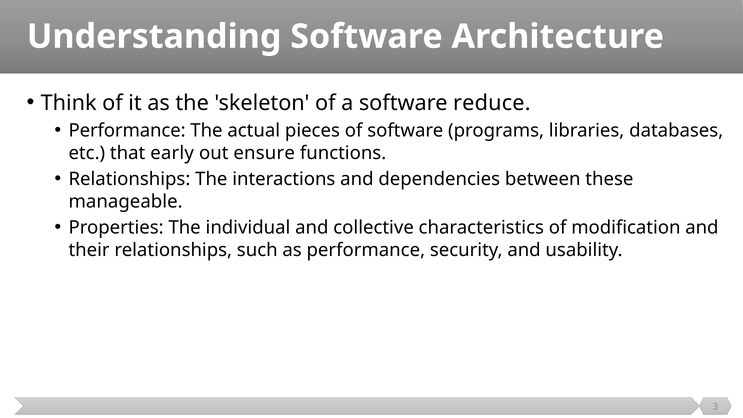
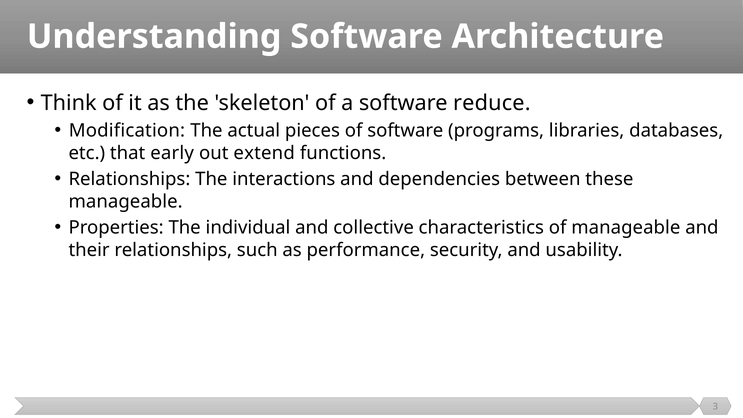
Performance at (127, 131): Performance -> Modification
ensure: ensure -> extend
of modification: modification -> manageable
